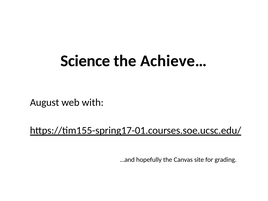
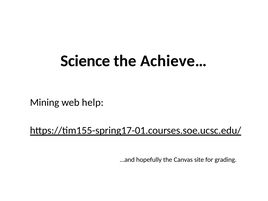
August: August -> Mining
with: with -> help
